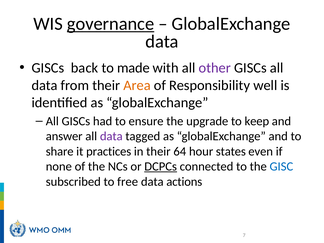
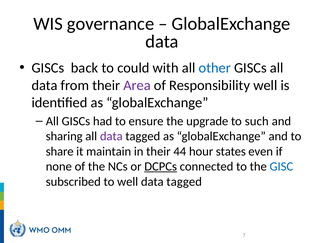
governance underline: present -> none
made: made -> could
other colour: purple -> blue
Area colour: orange -> purple
keep: keep -> such
answer: answer -> sharing
practices: practices -> maintain
64: 64 -> 44
to free: free -> well
actions at (184, 182): actions -> tagged
